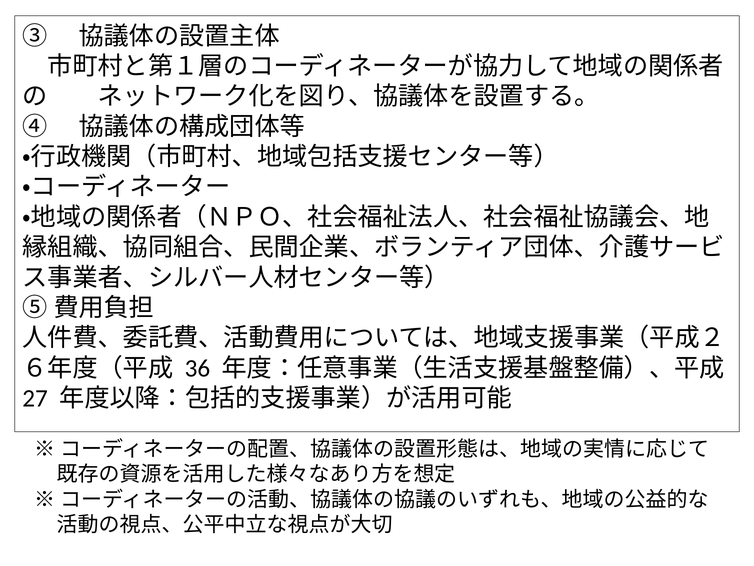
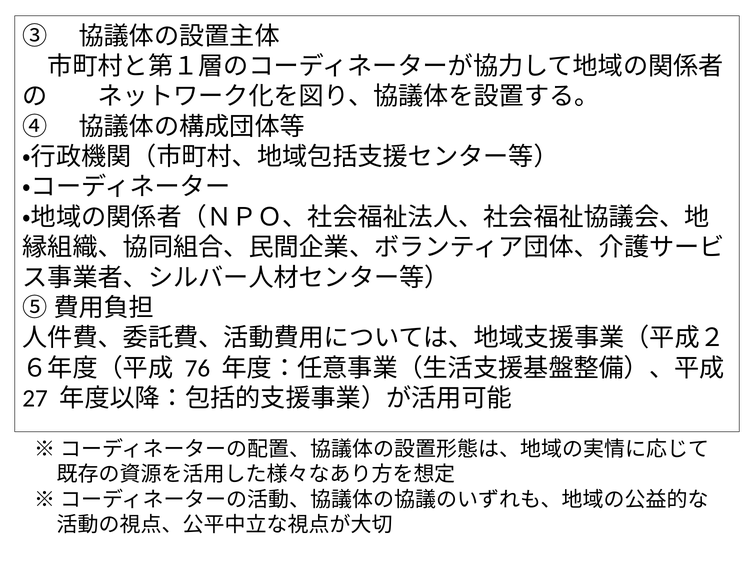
36: 36 -> 76
